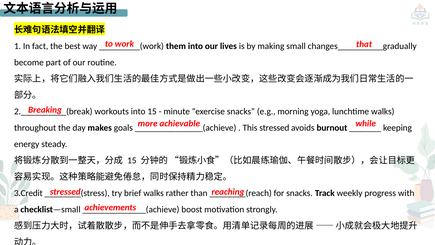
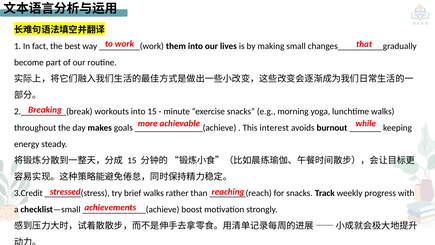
This stressed: stressed -> interest
